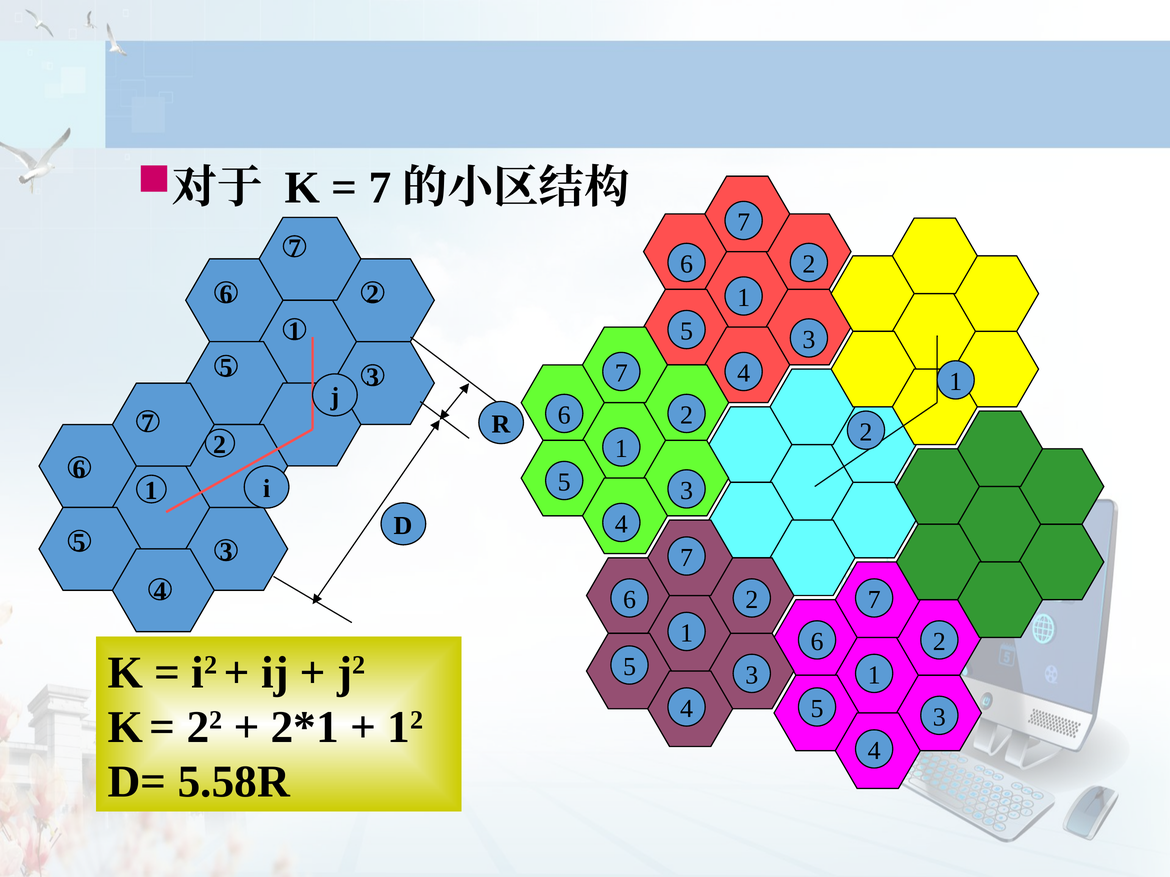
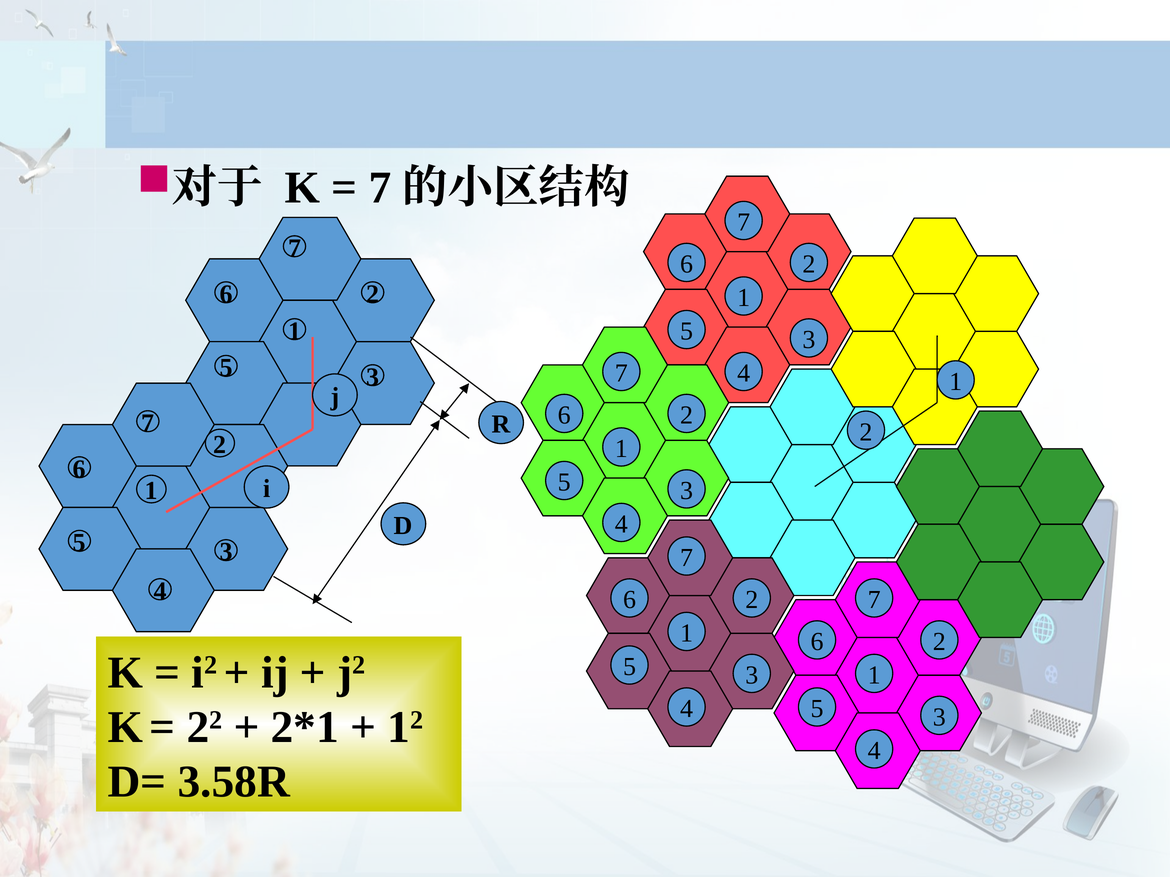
5.58R: 5.58R -> 3.58R
